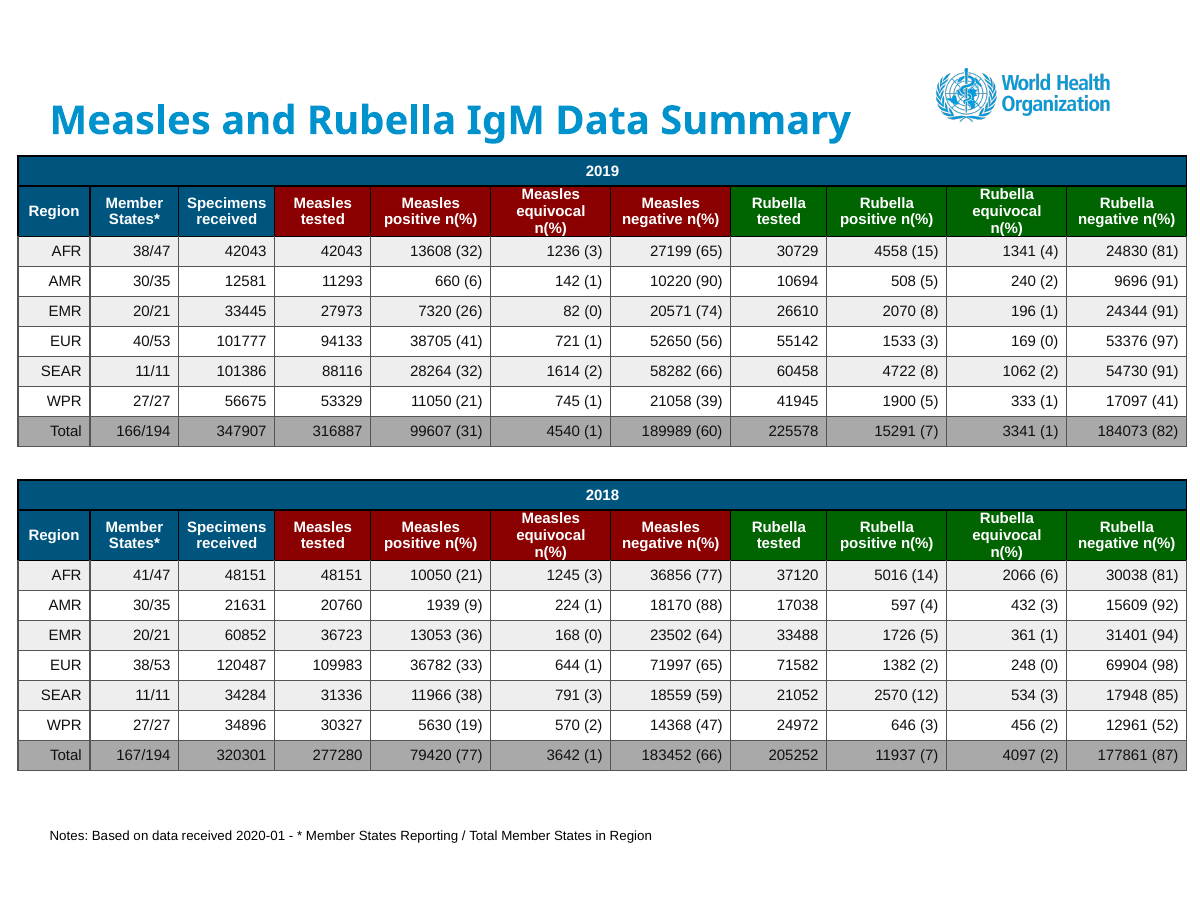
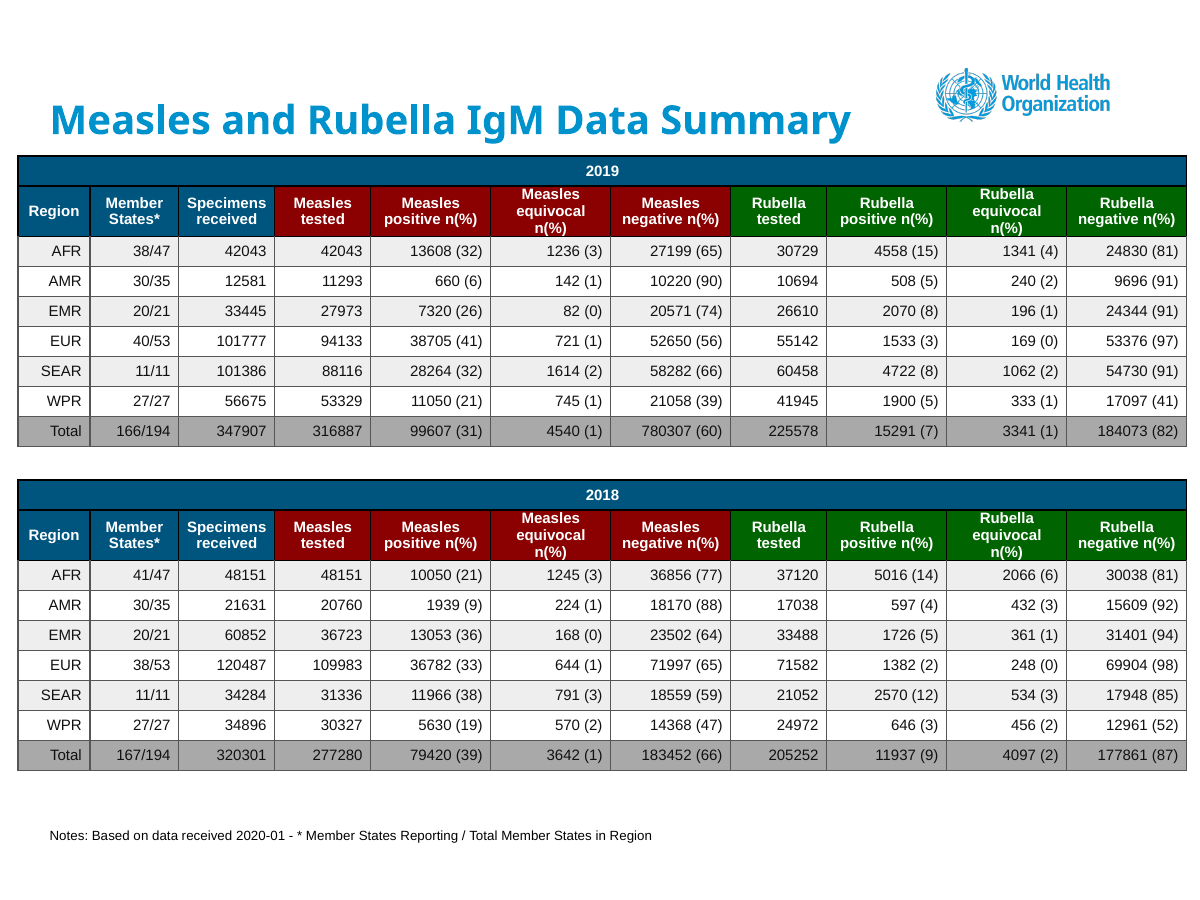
189989: 189989 -> 780307
79420 77: 77 -> 39
11937 7: 7 -> 9
